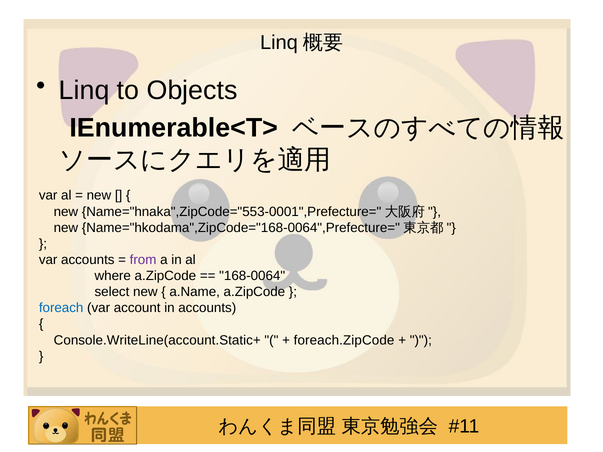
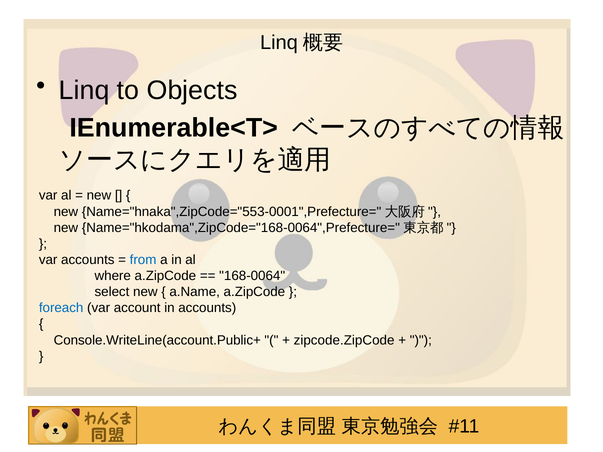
from colour: purple -> blue
Console.WriteLine(account.Static+: Console.WriteLine(account.Static+ -> Console.WriteLine(account.Public+
foreach.ZipCode: foreach.ZipCode -> zipcode.ZipCode
